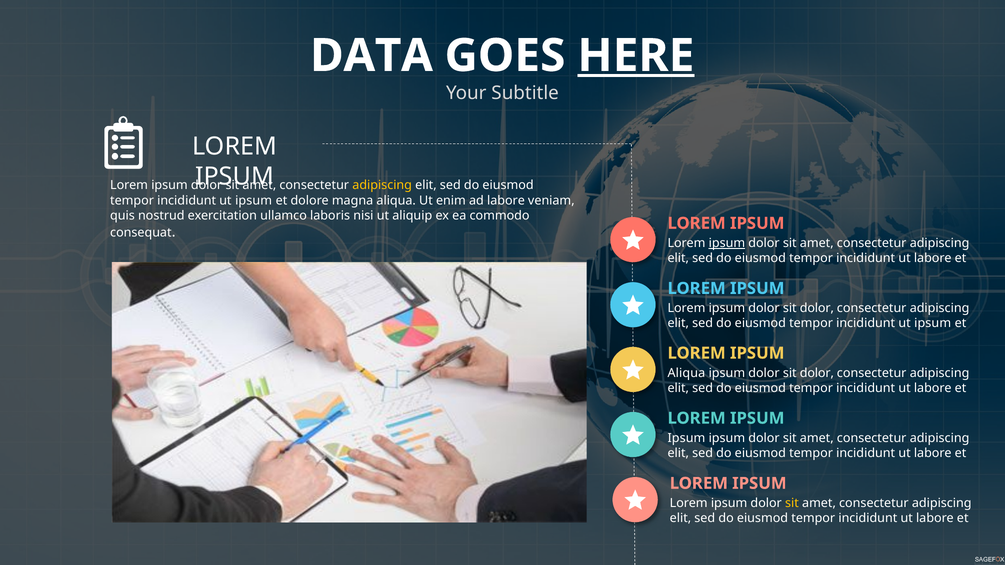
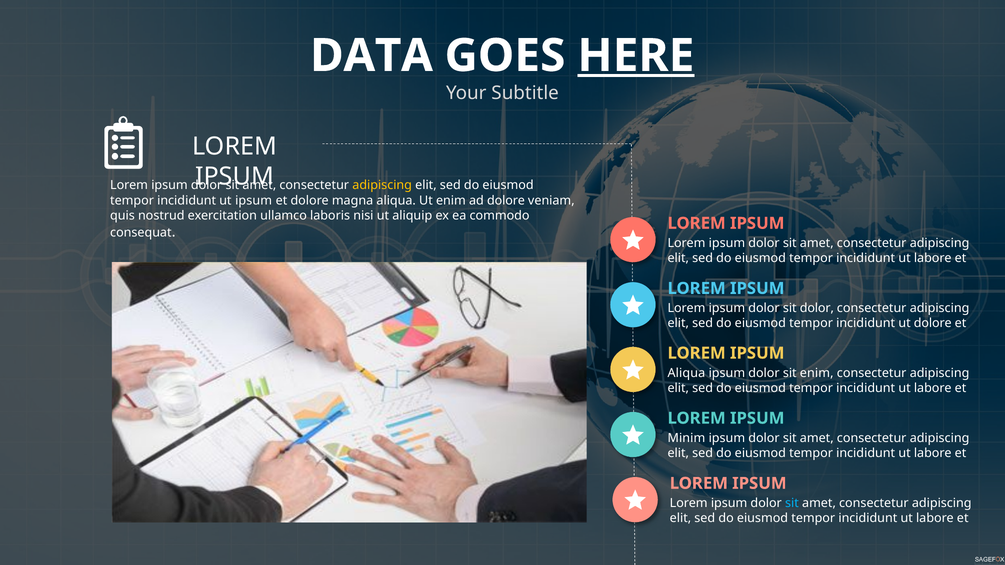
ad labore: labore -> dolore
ipsum at (727, 243) underline: present -> none
ipsum at (933, 323): ipsum -> dolore
dolor at (817, 373): dolor -> enim
Ipsum at (686, 438): Ipsum -> Minim
sit at (792, 503) colour: yellow -> light blue
